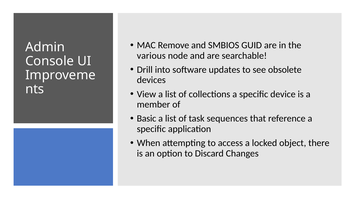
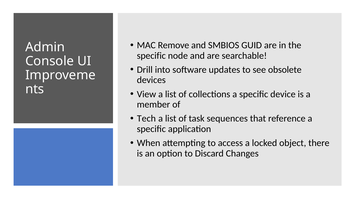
various at (151, 56): various -> specific
Basic: Basic -> Tech
